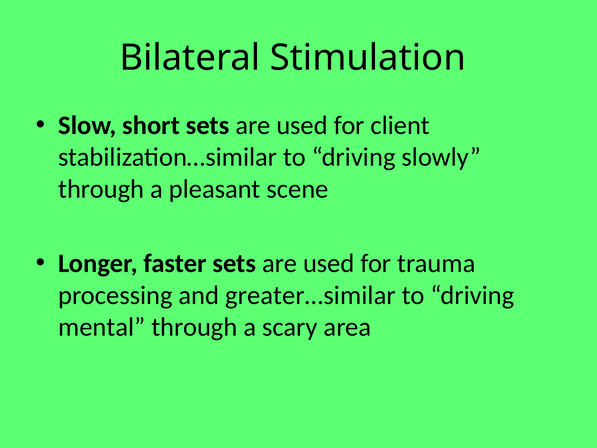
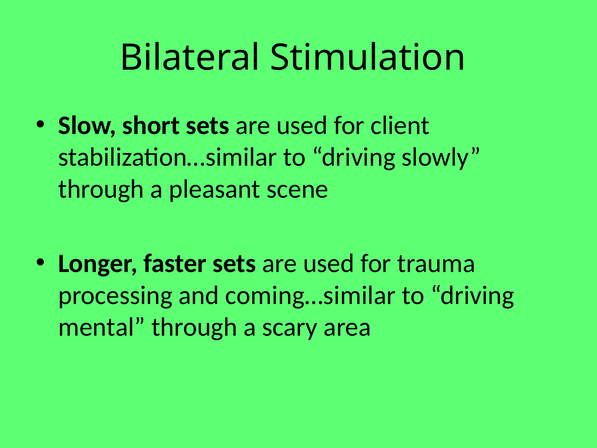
greater…similar: greater…similar -> coming…similar
